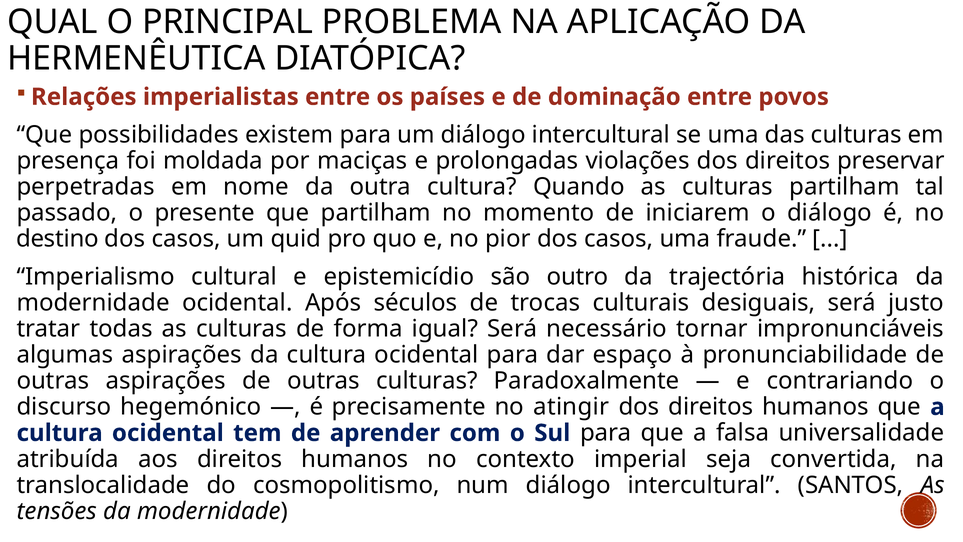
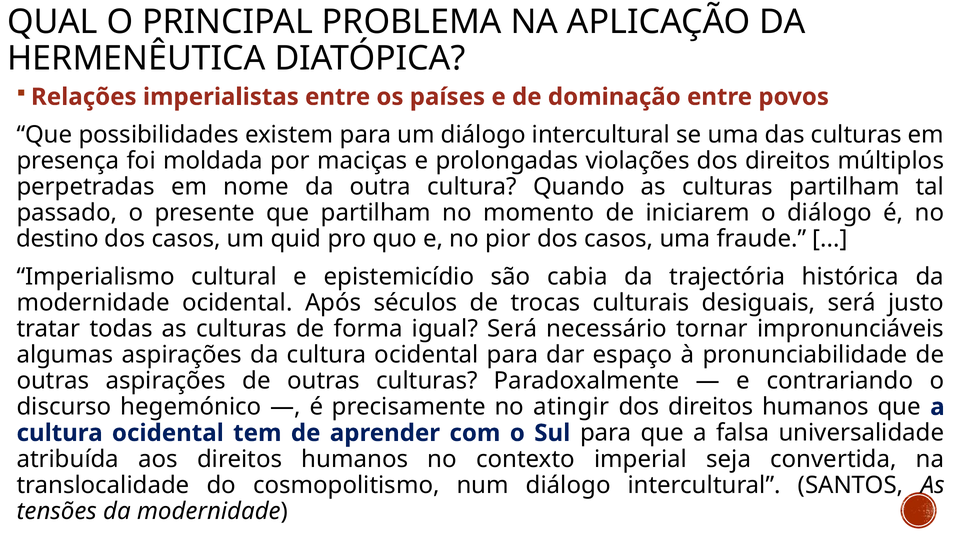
preservar: preservar -> múltiplos
outro: outro -> cabia
